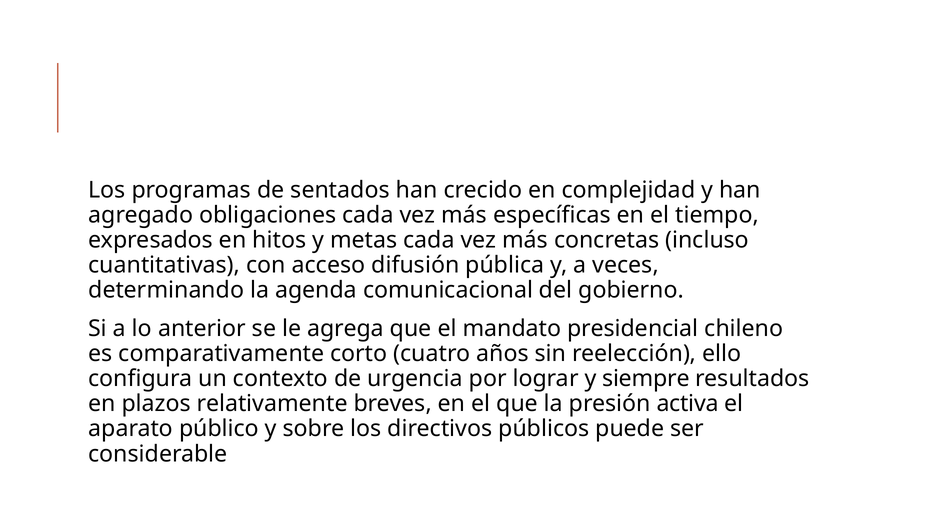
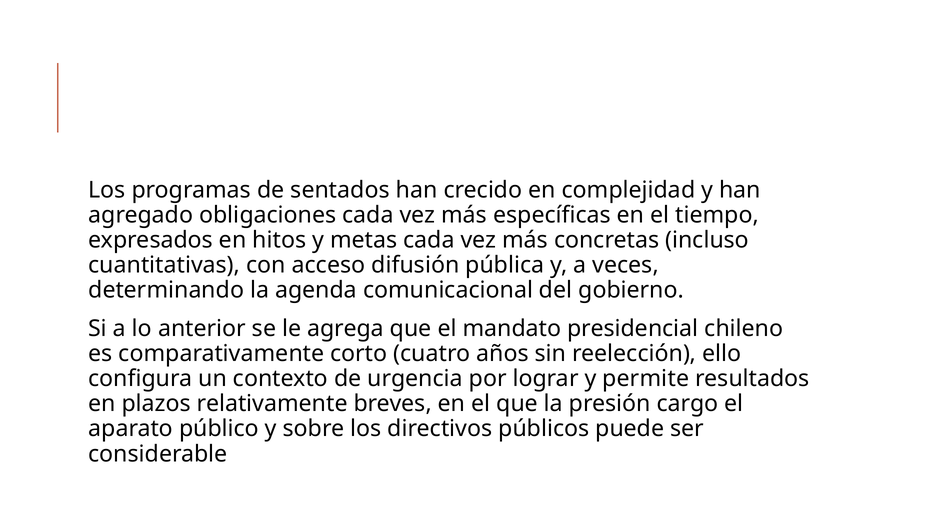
siempre: siempre -> permite
activa: activa -> cargo
